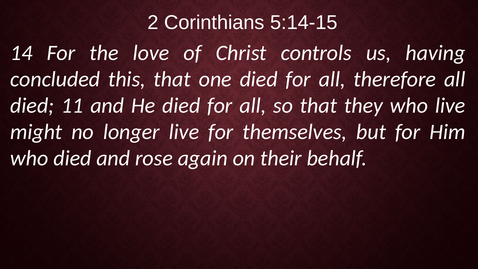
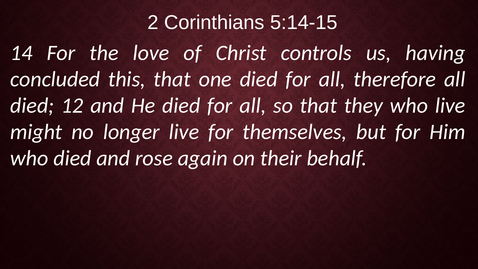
11: 11 -> 12
